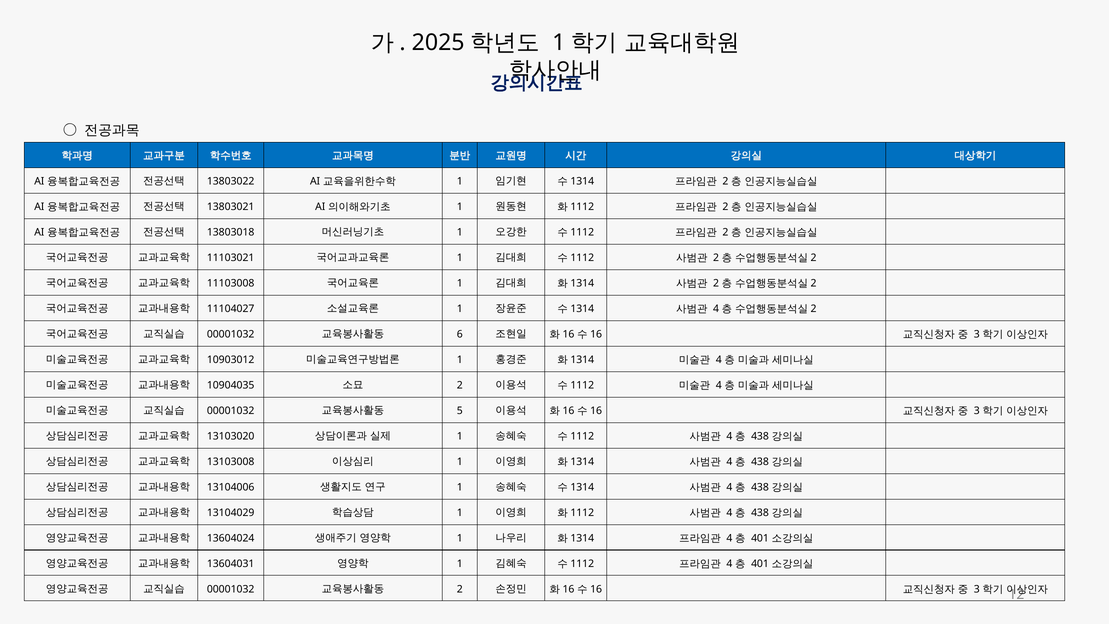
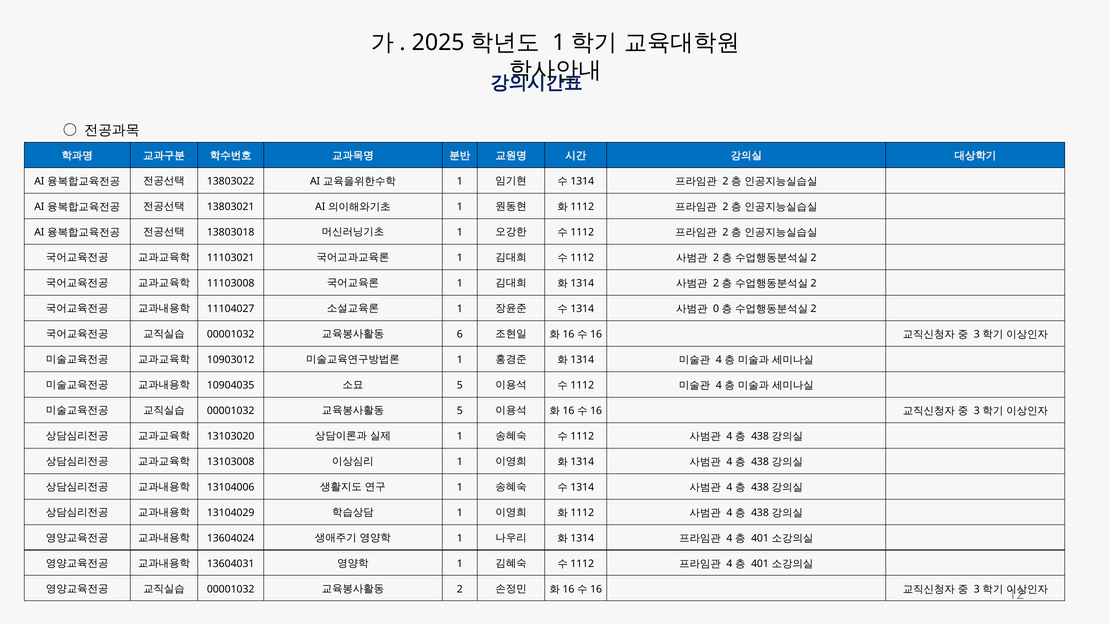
4 at (716, 309): 4 -> 0
2 at (460, 385): 2 -> 5
